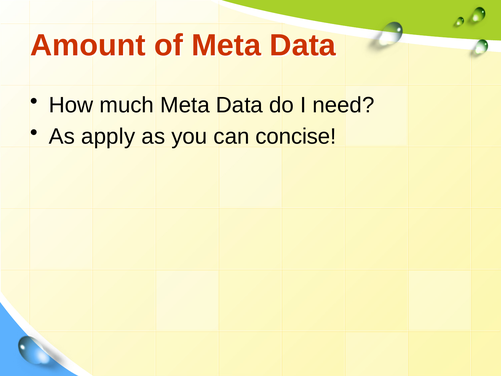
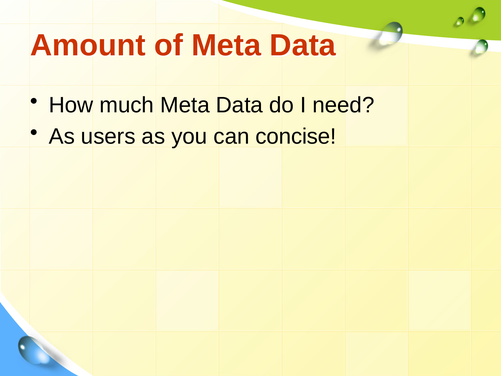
apply: apply -> users
